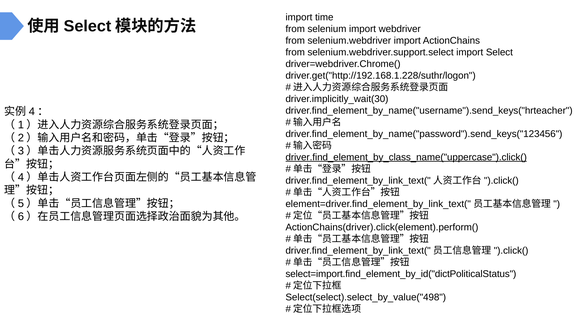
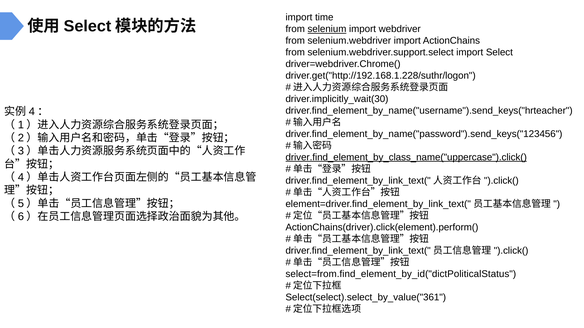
selenium underline: none -> present
select=import.find_element_by_id("dictPoliticalStatus: select=import.find_element_by_id("dictPoliticalStatus -> select=from.find_element_by_id("dictPoliticalStatus
Select(select).select_by_value("498: Select(select).select_by_value("498 -> Select(select).select_by_value("361
